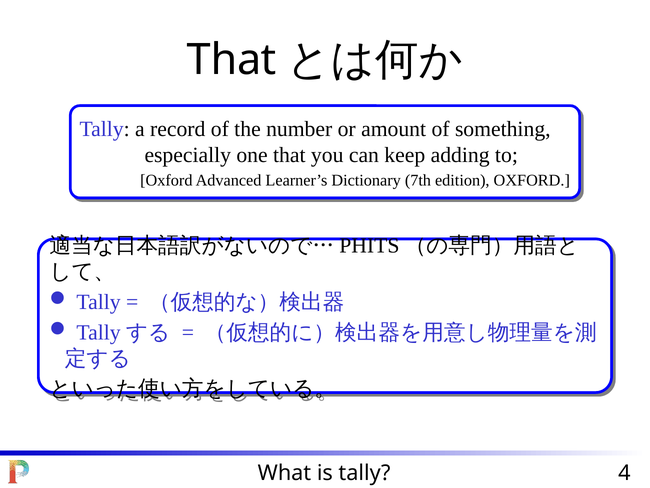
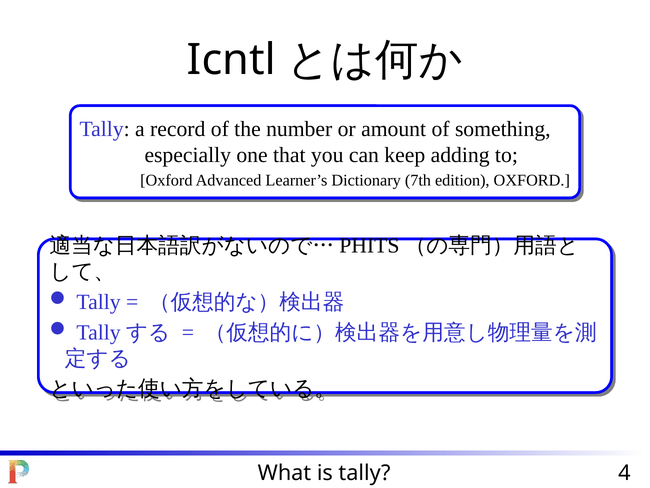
That at (232, 60): That -> Icntl
